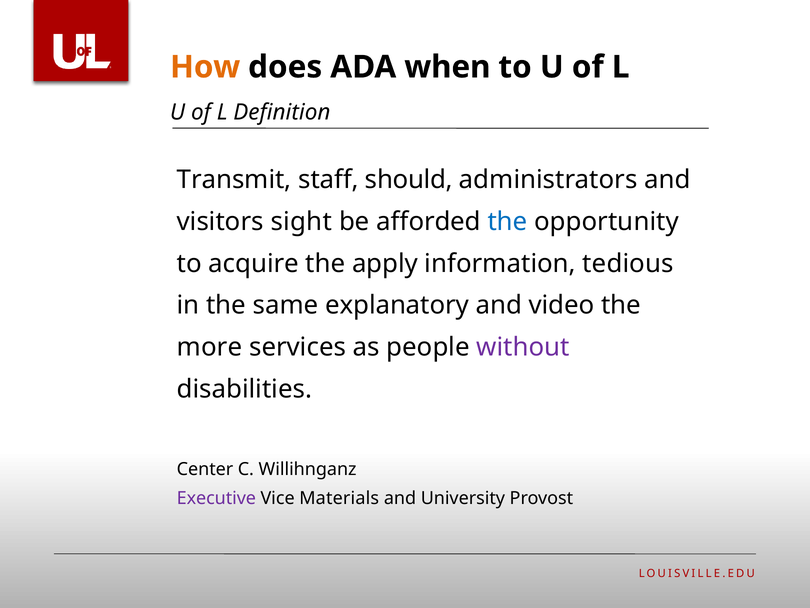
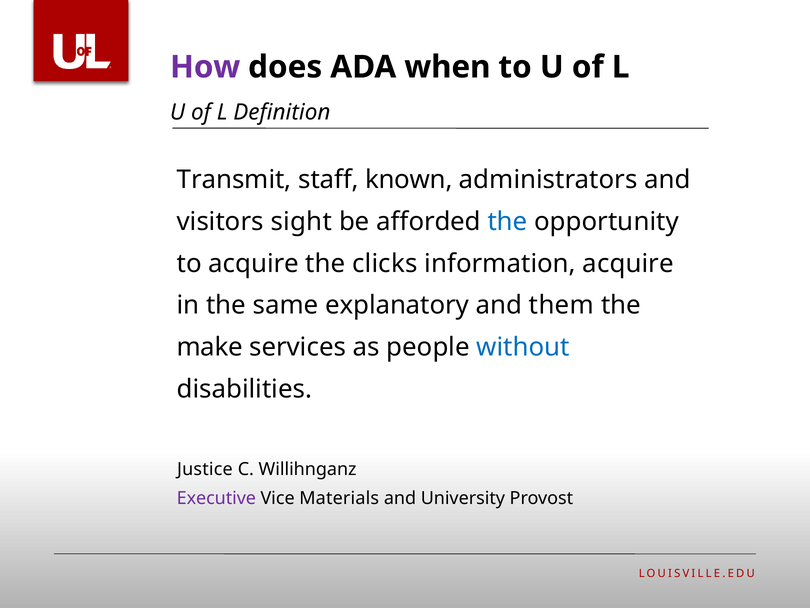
How colour: orange -> purple
should: should -> known
apply: apply -> clicks
information tedious: tedious -> acquire
video: video -> them
more: more -> make
without colour: purple -> blue
Center: Center -> Justice
